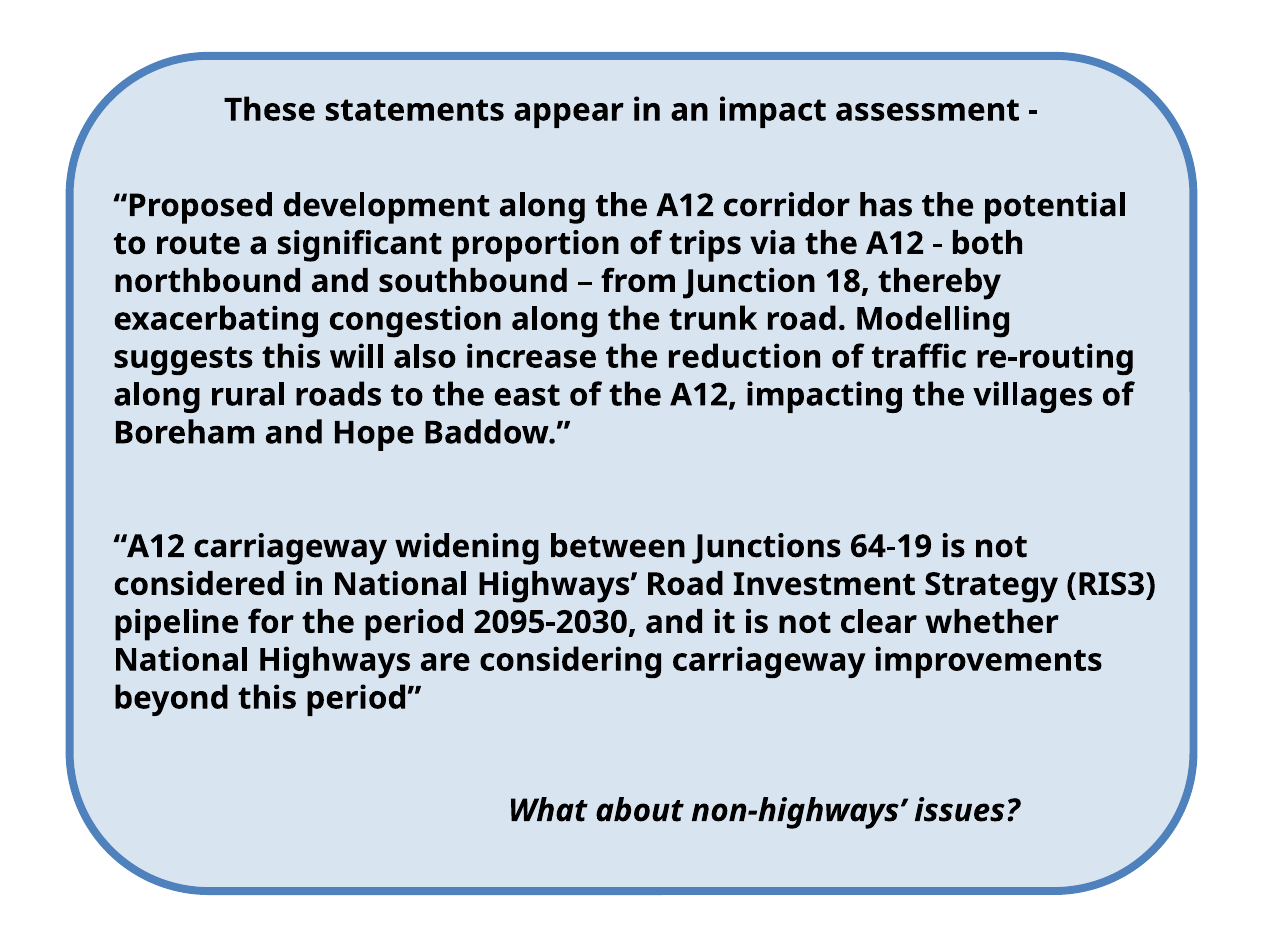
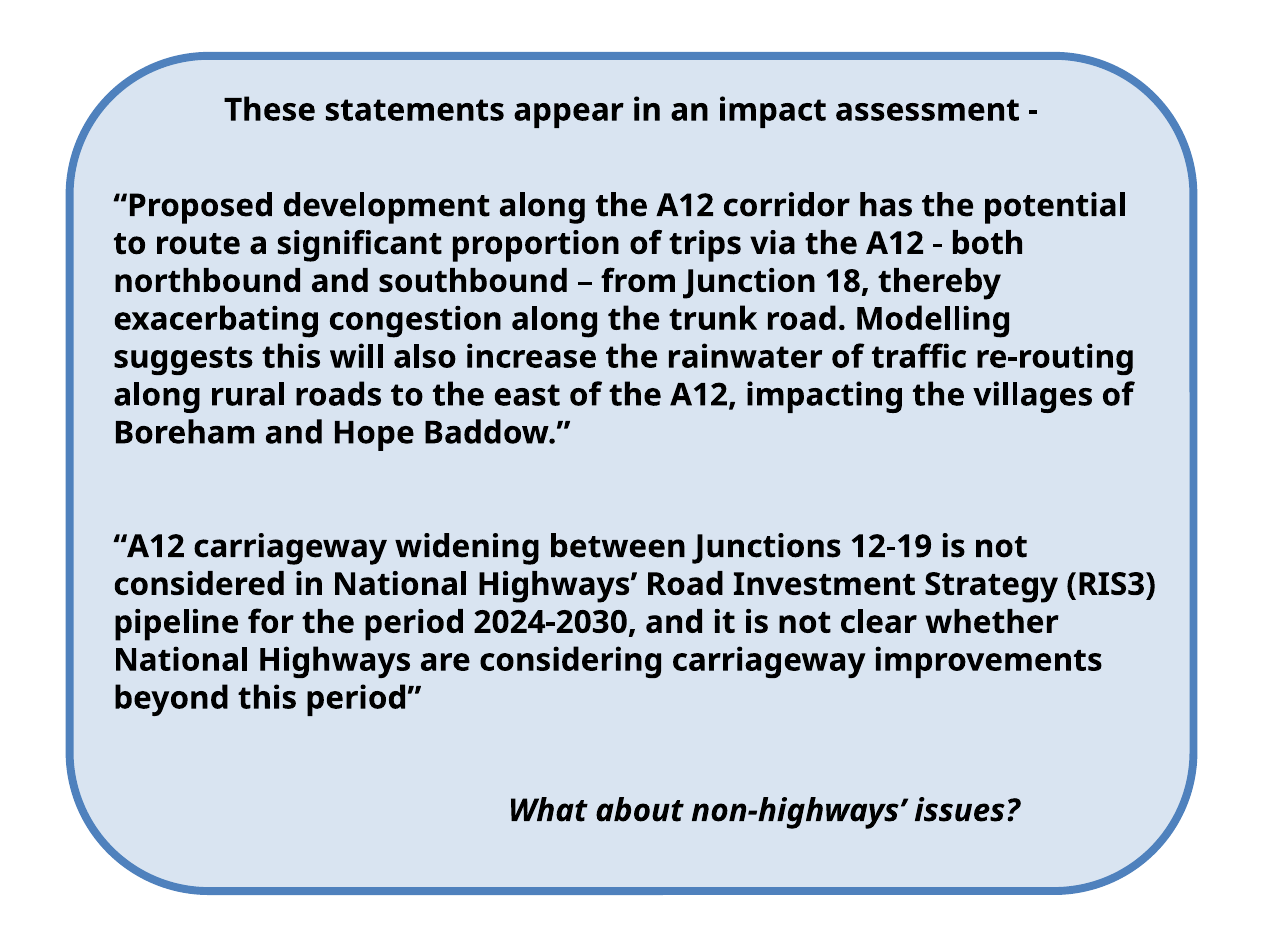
reduction: reduction -> rainwater
64-19: 64-19 -> 12-19
2095-2030: 2095-2030 -> 2024-2030
